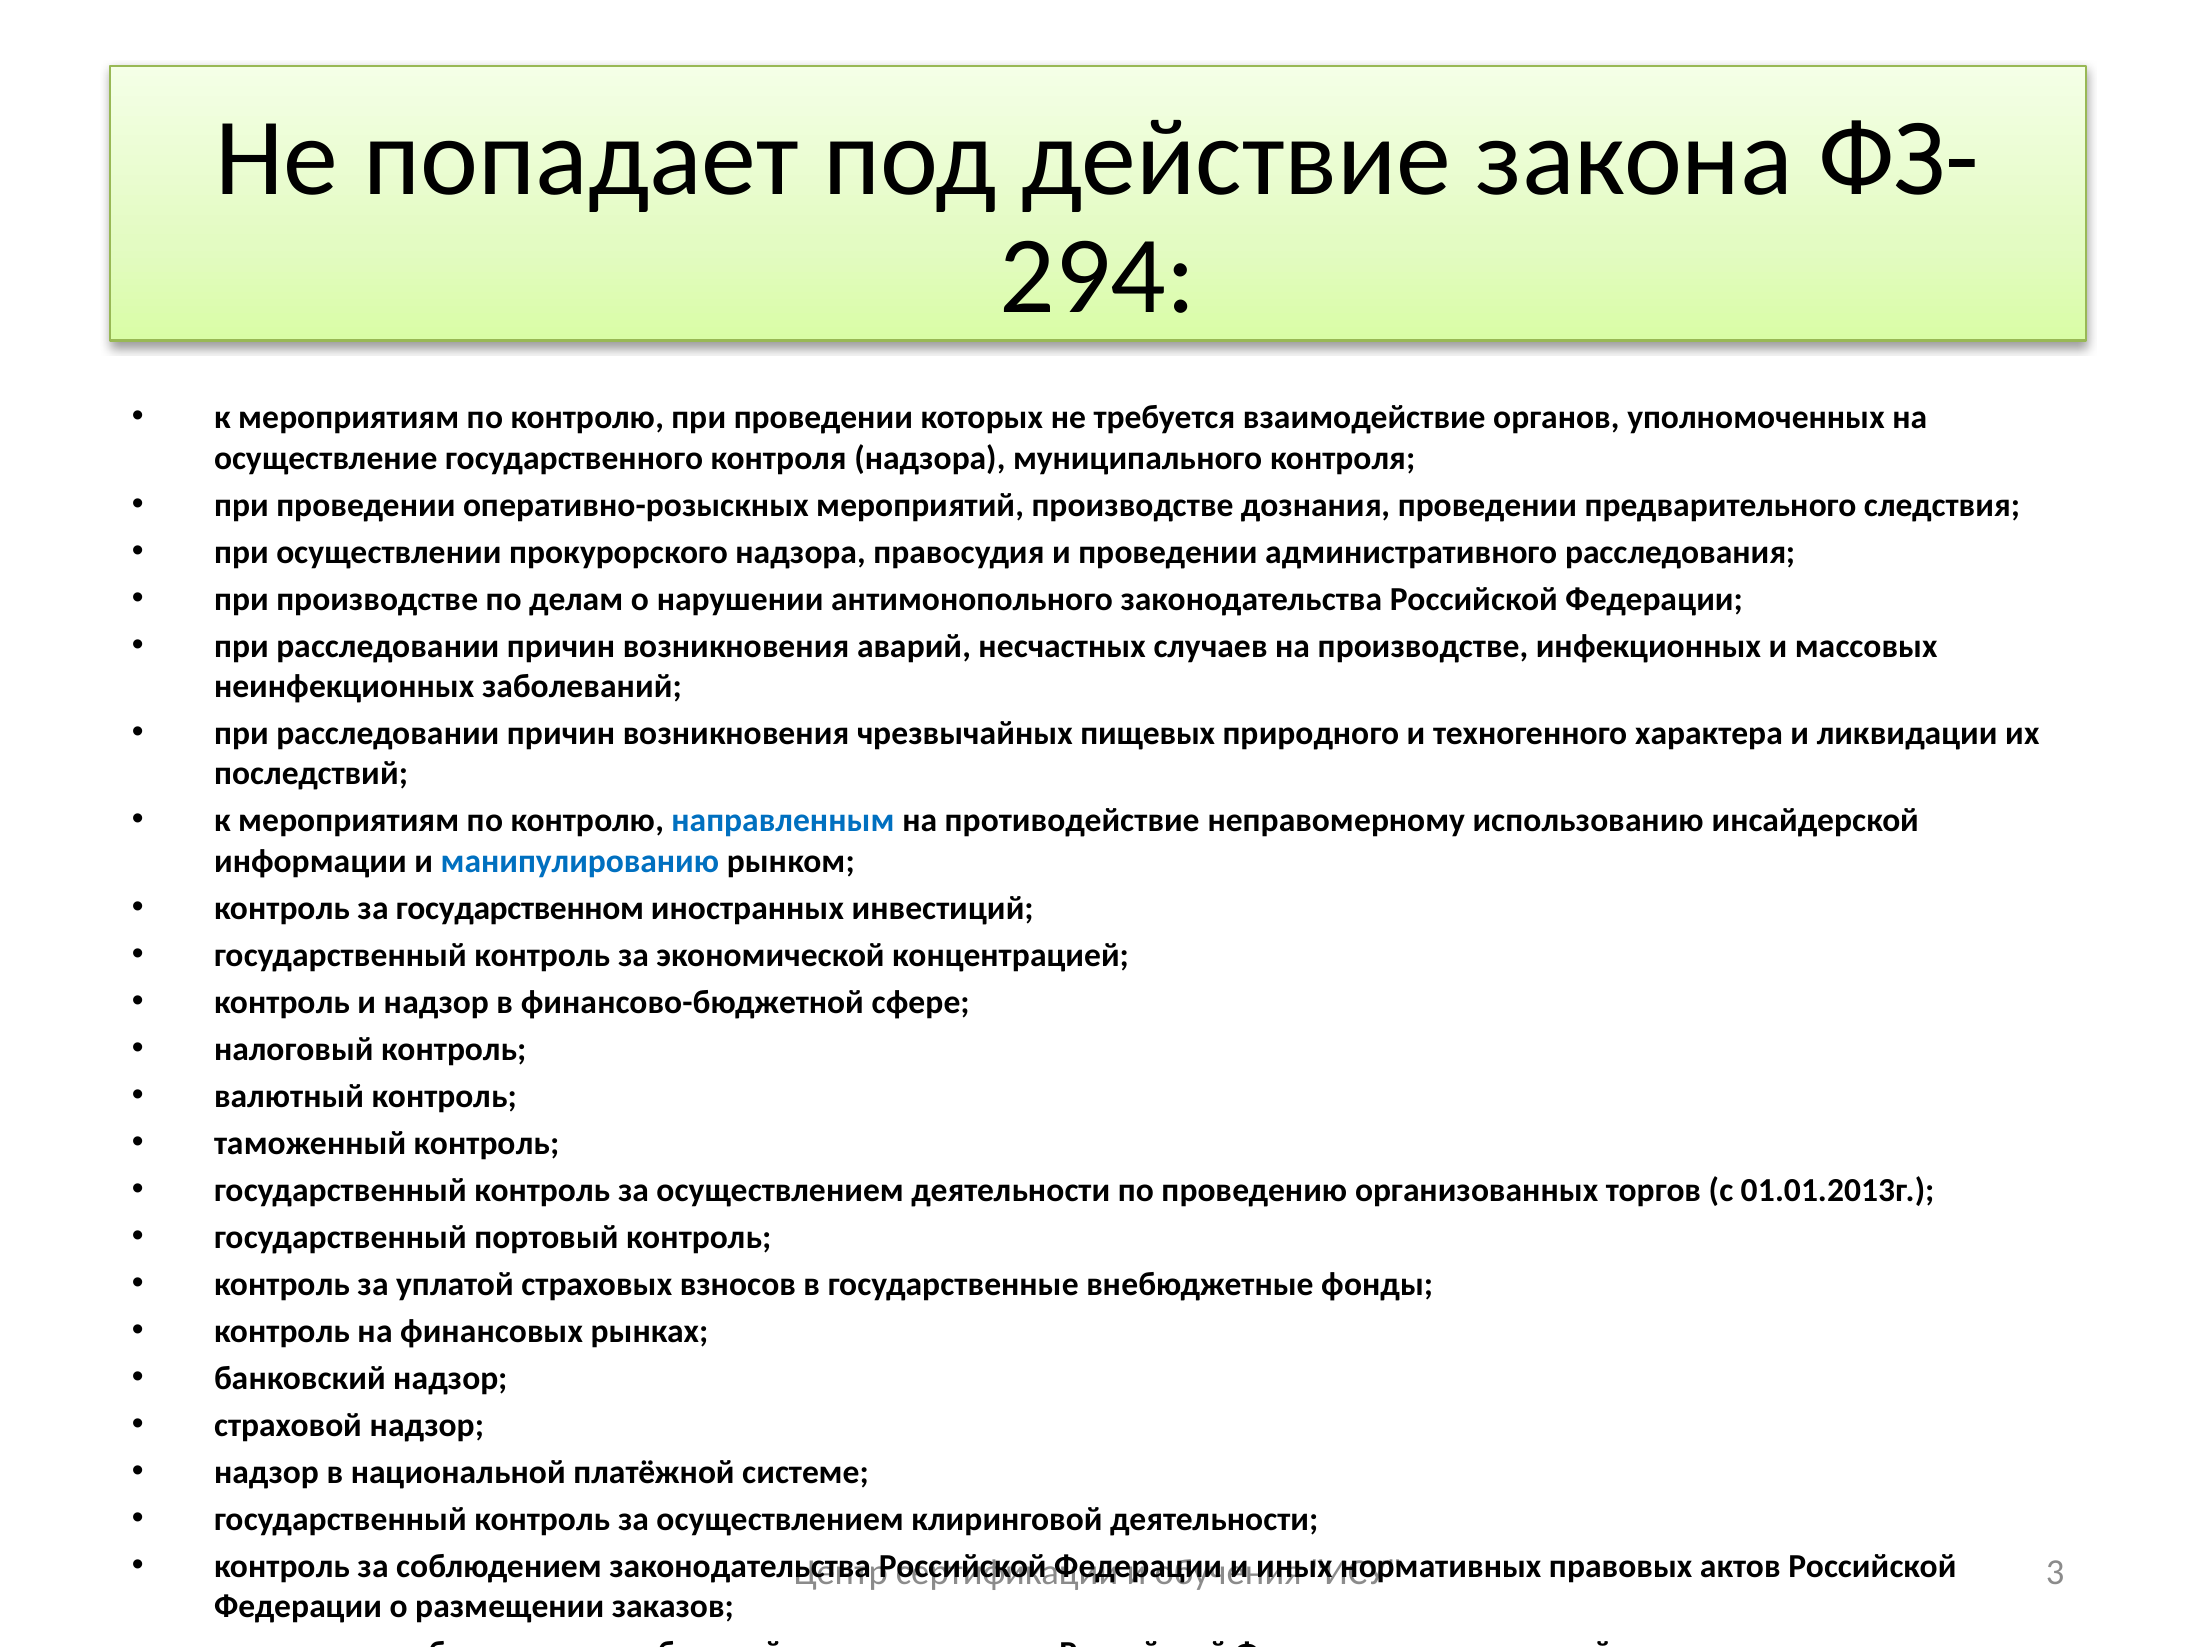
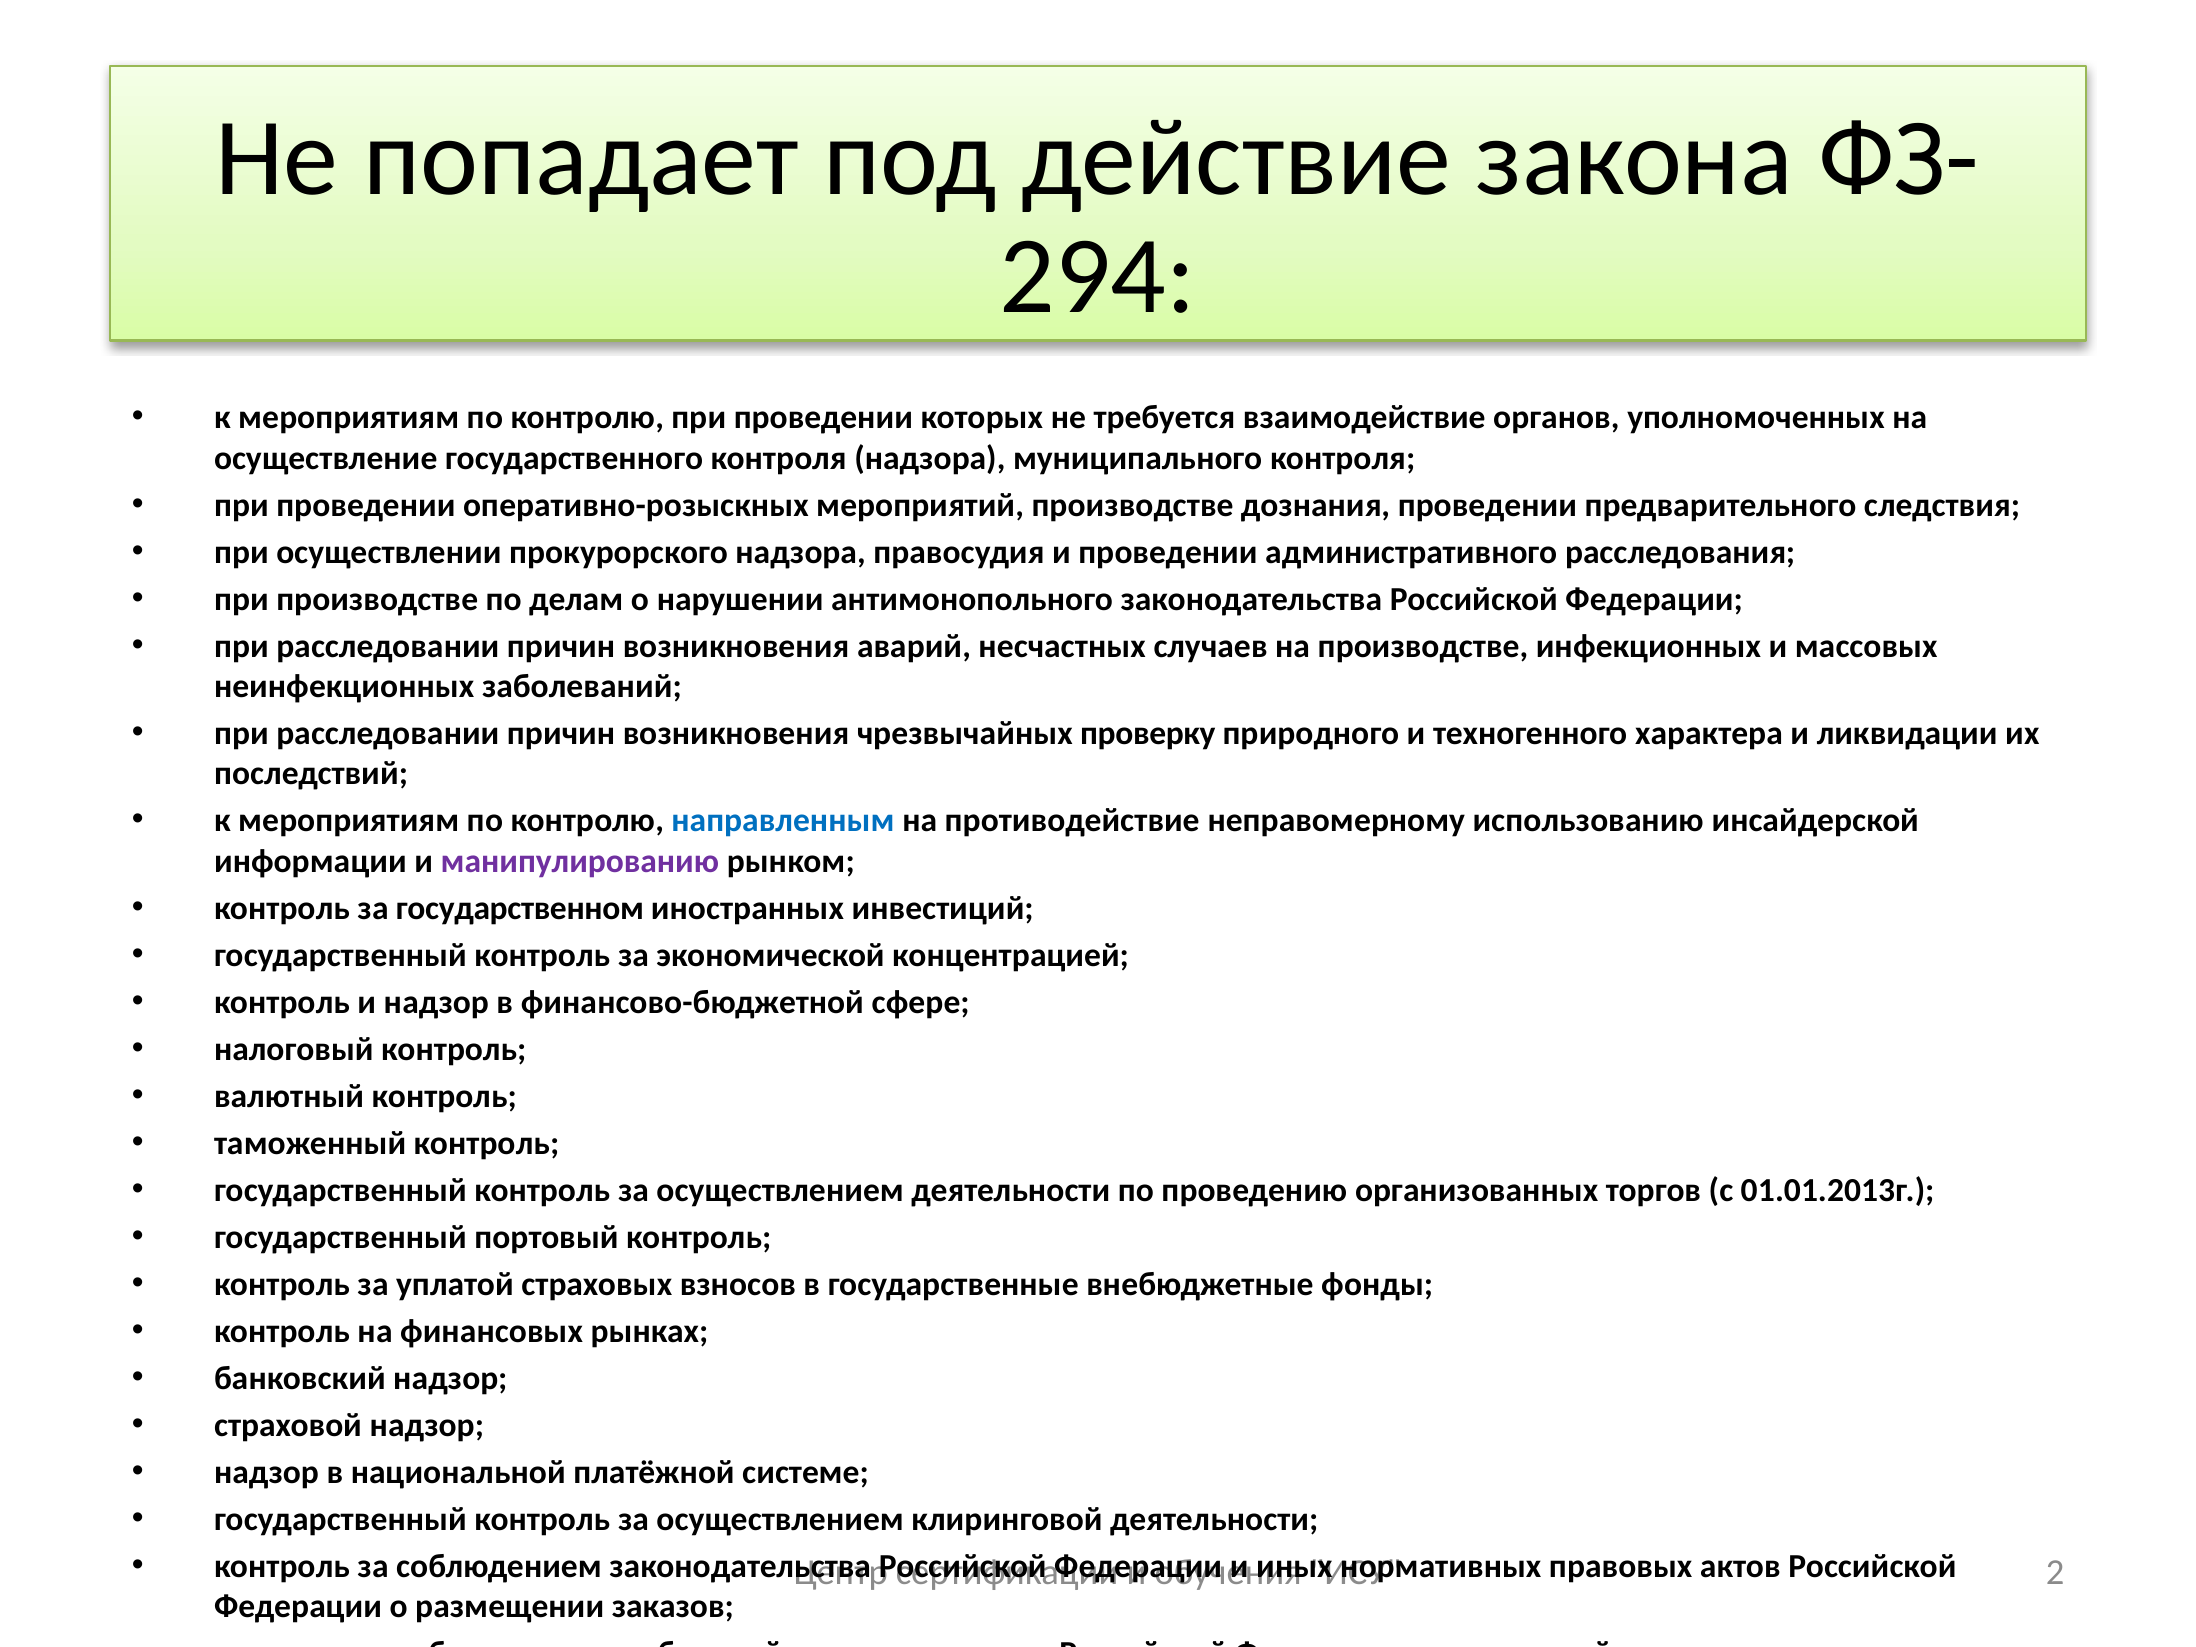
пищевых: пищевых -> проверку
манипулированию colour: blue -> purple
3: 3 -> 2
